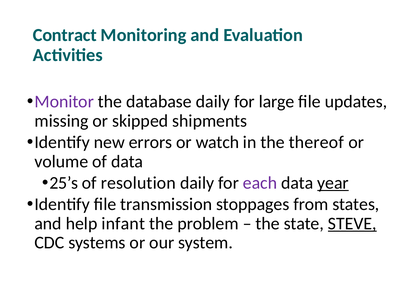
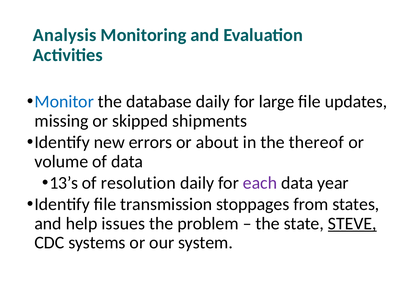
Contract: Contract -> Analysis
Monitor colour: purple -> blue
watch: watch -> about
25’s: 25’s -> 13’s
year underline: present -> none
infant: infant -> issues
